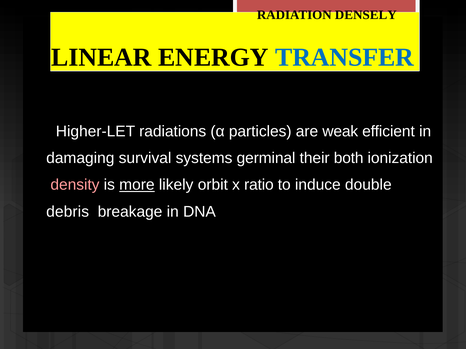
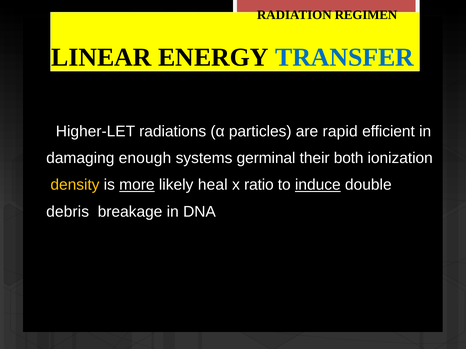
DENSELY: DENSELY -> REGIMEN
weak: weak -> rapid
survival: survival -> enough
density colour: pink -> yellow
orbit: orbit -> heal
induce underline: none -> present
